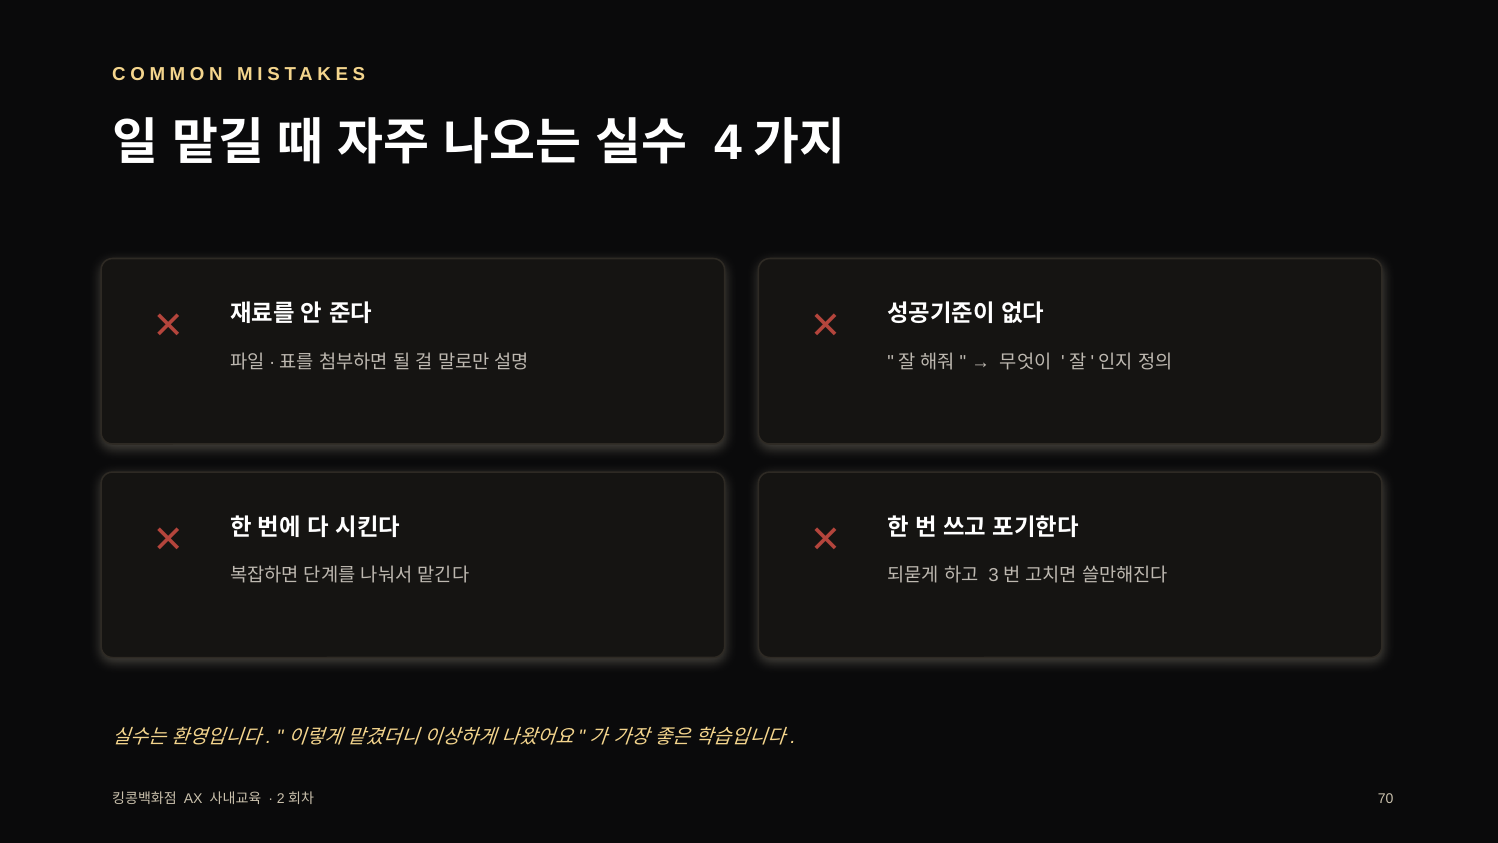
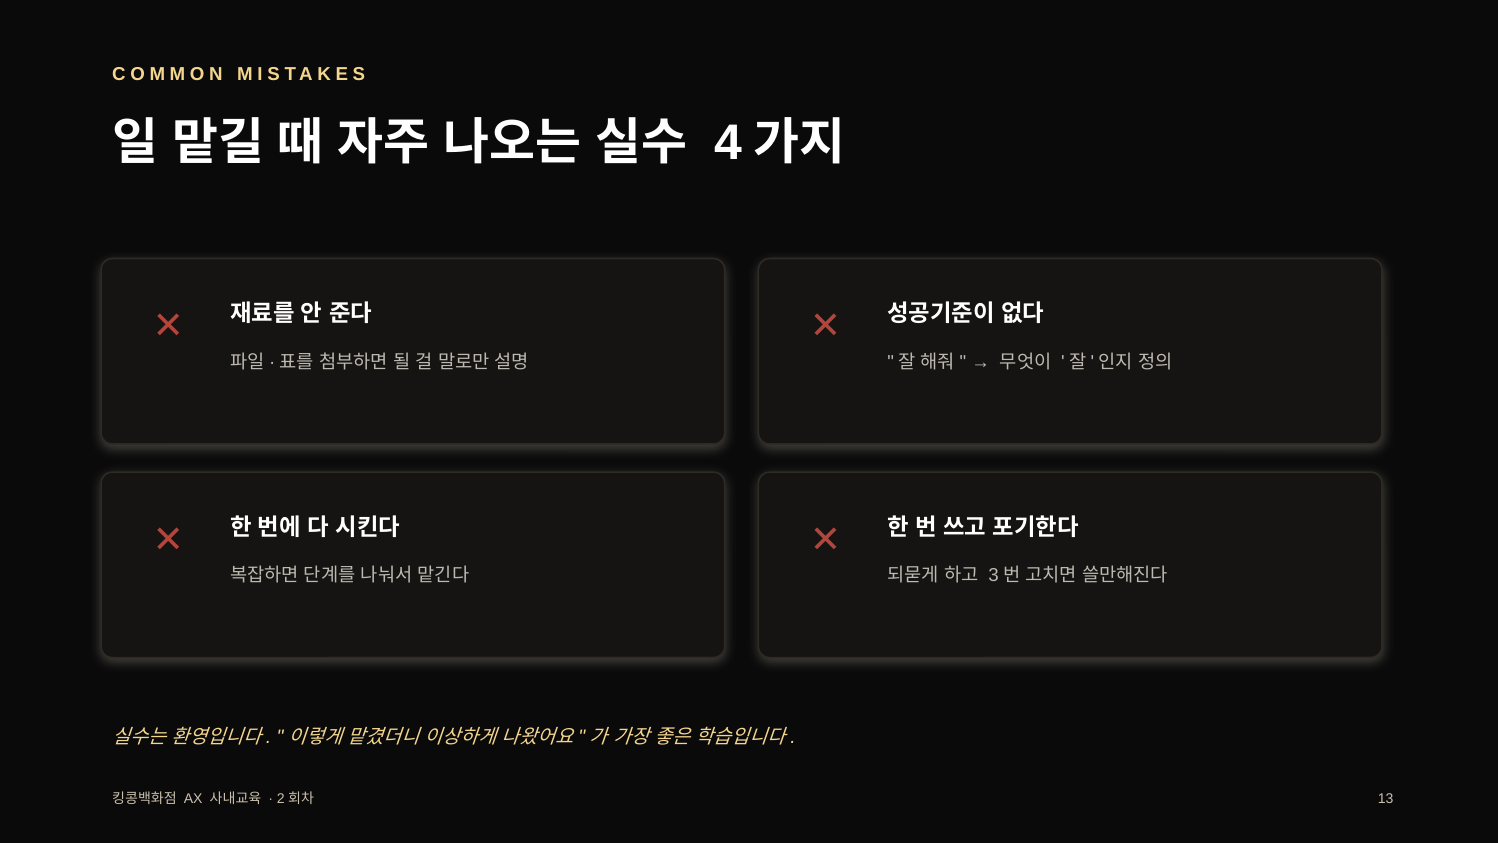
70: 70 -> 13
